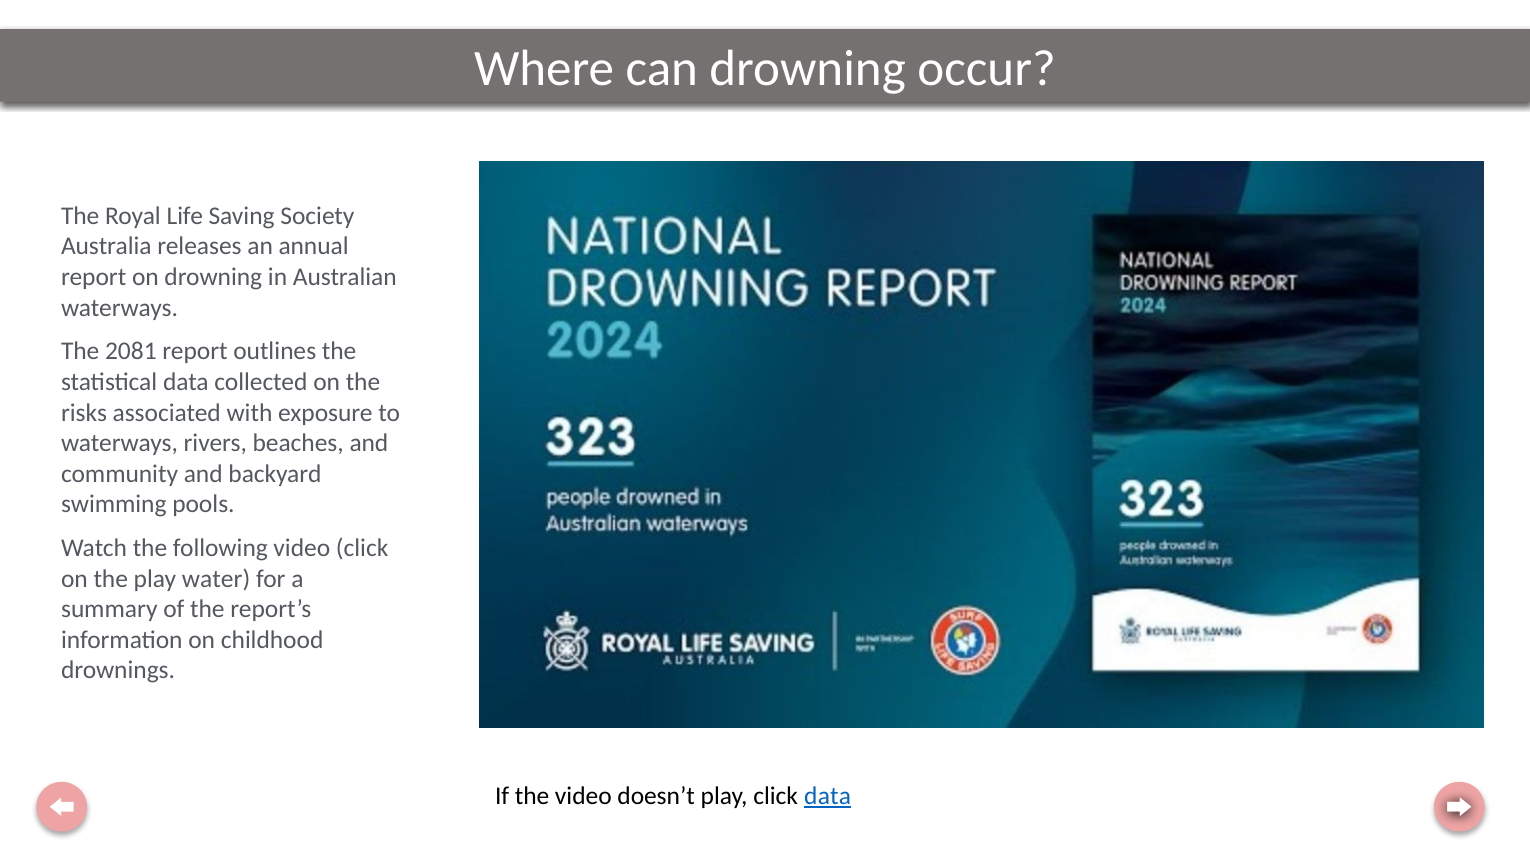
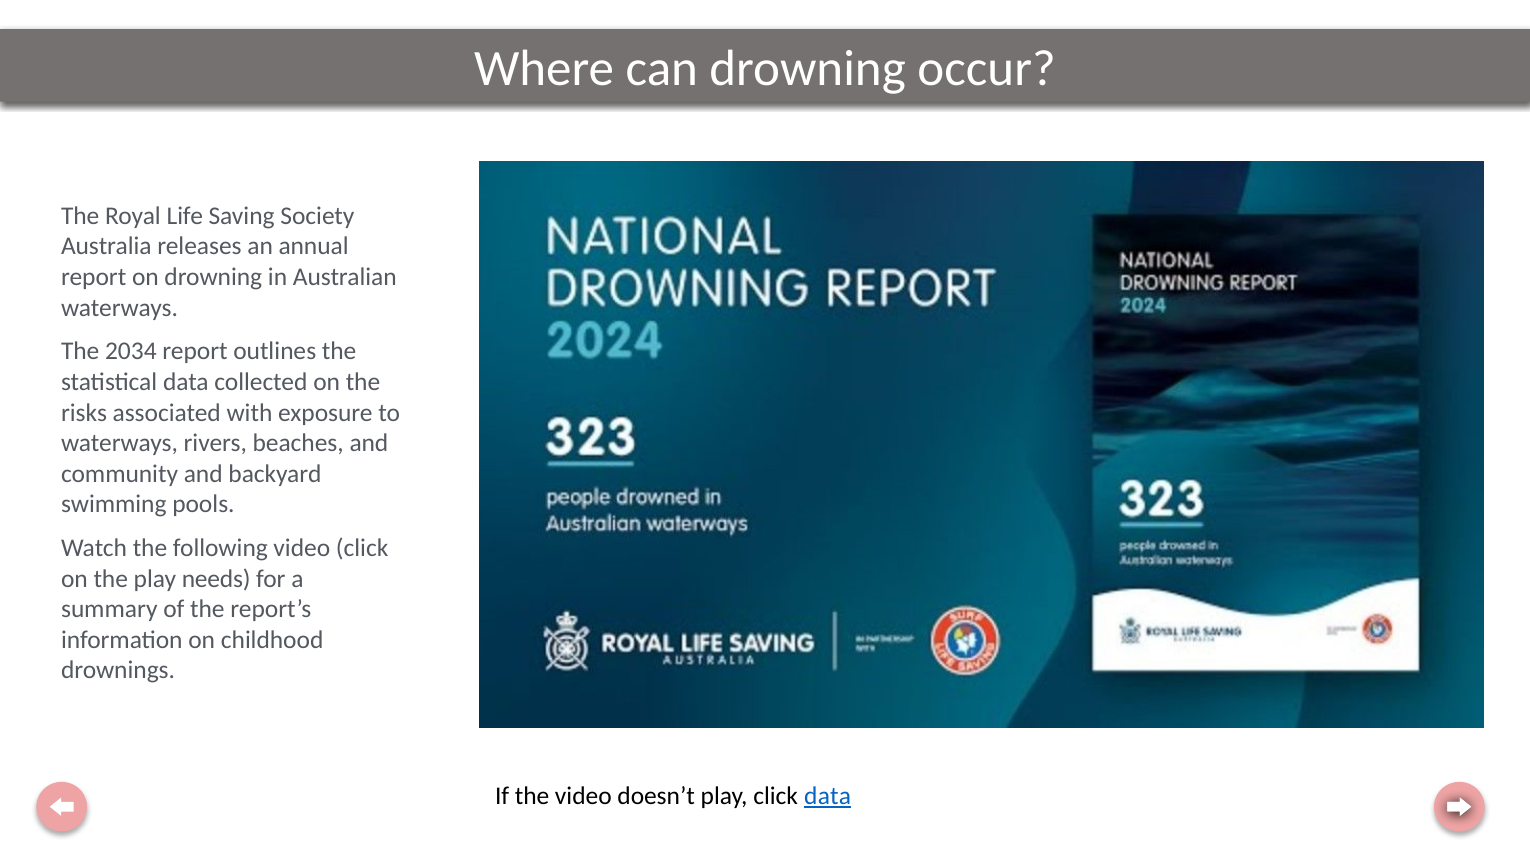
2081: 2081 -> 2034
water: water -> needs
